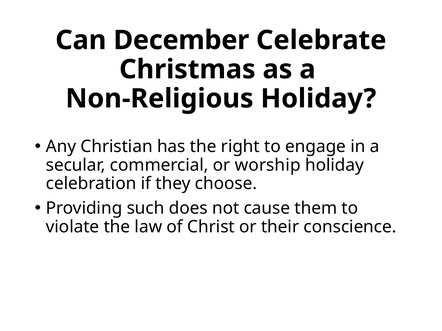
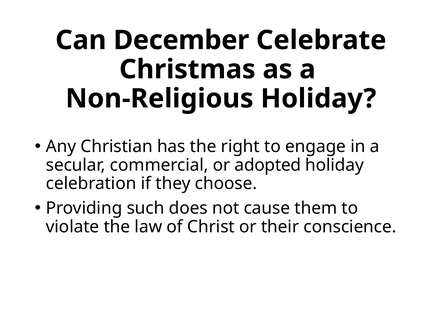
worship: worship -> adopted
